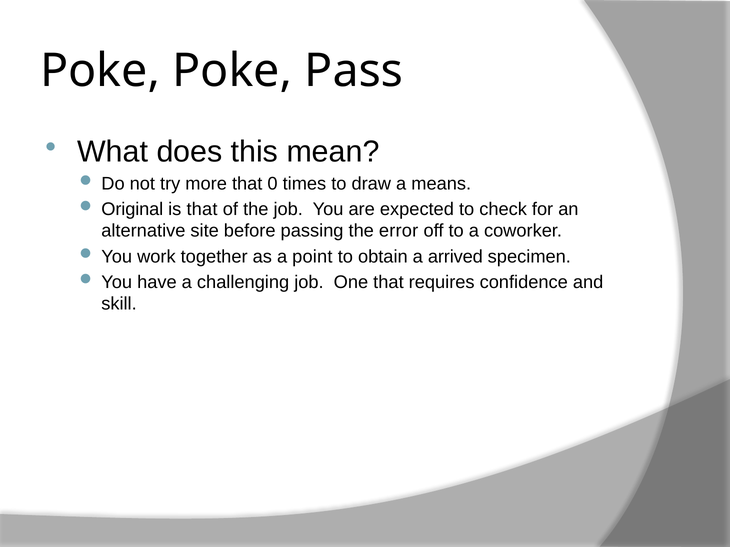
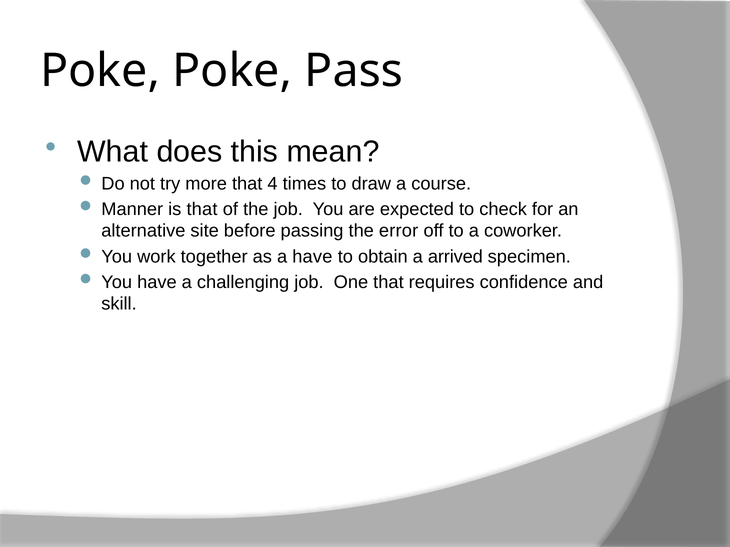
0: 0 -> 4
means: means -> course
Original: Original -> Manner
a point: point -> have
